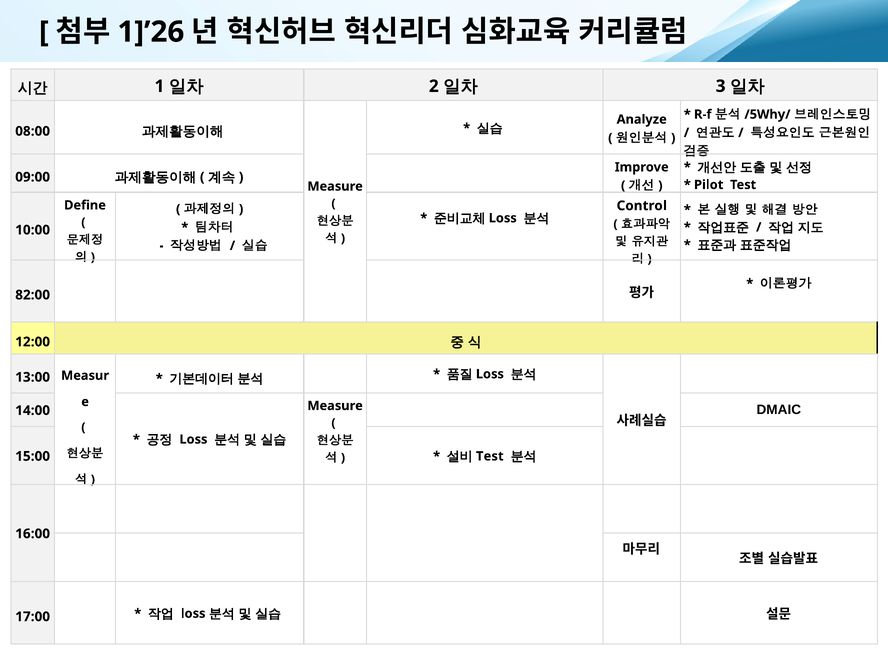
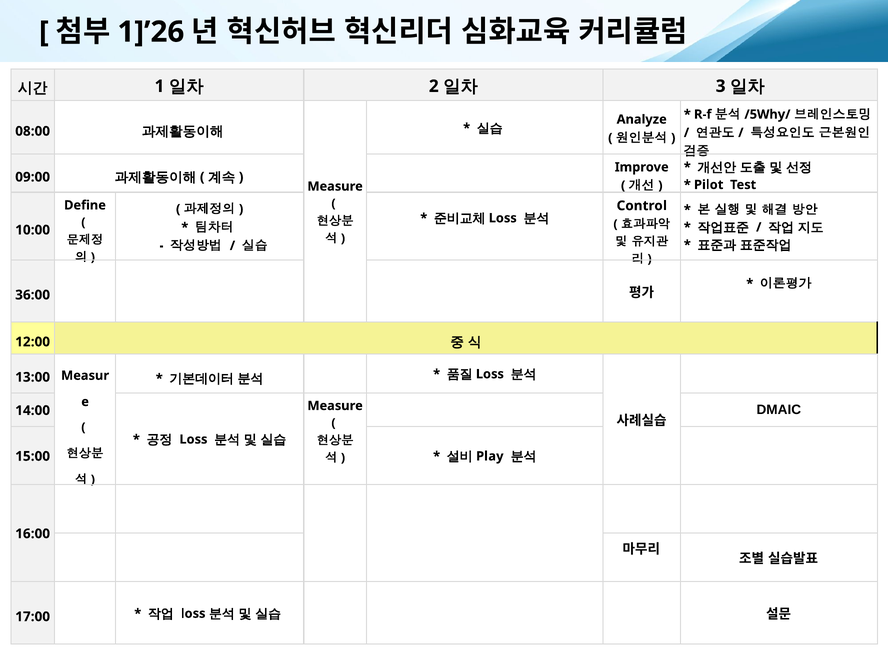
82:00: 82:00 -> 36:00
Test at (490, 456): Test -> Play
